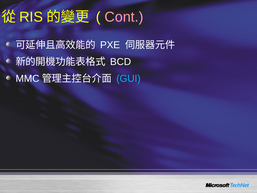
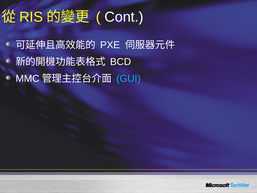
Cont colour: pink -> white
